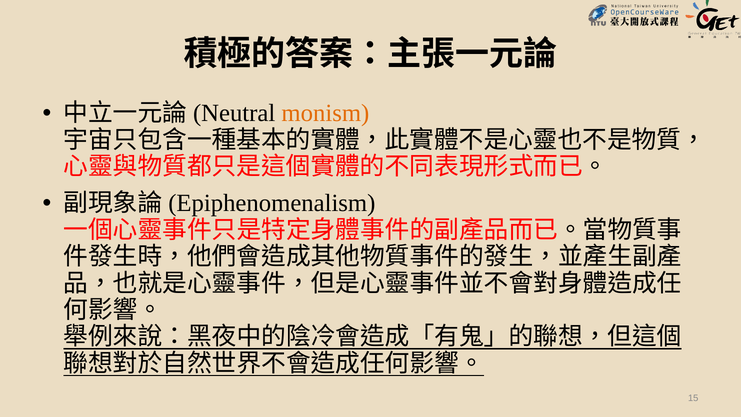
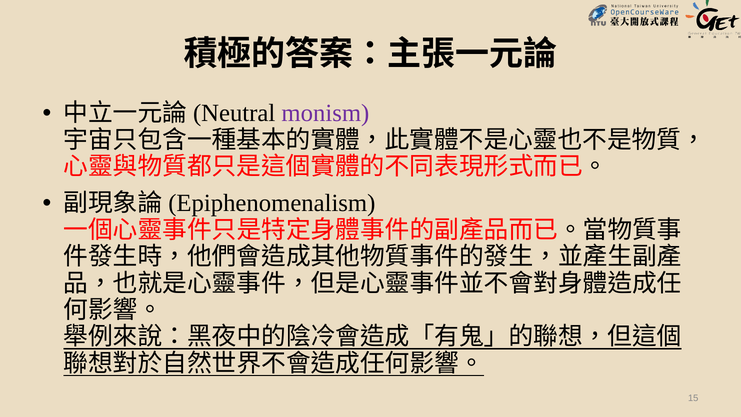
monism colour: orange -> purple
